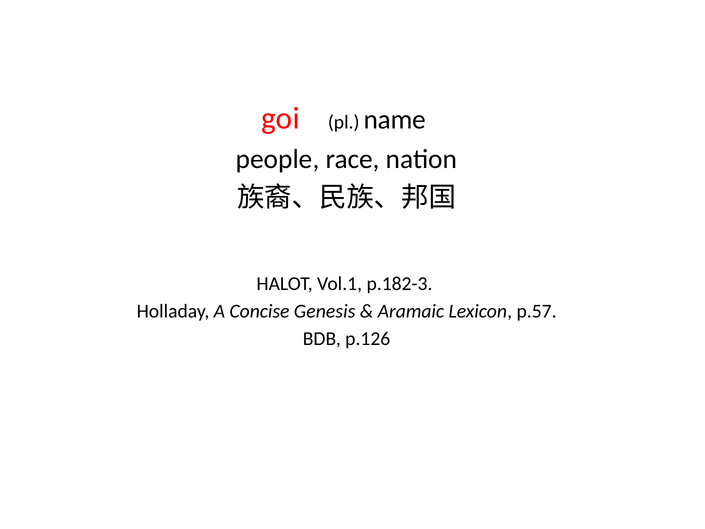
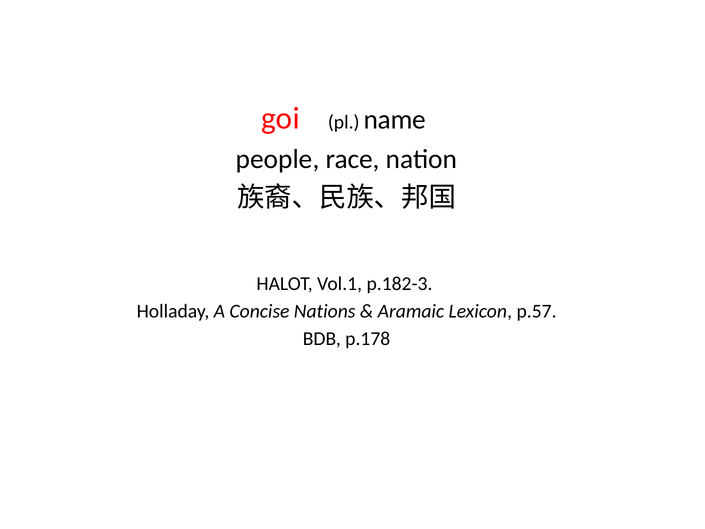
Genesis: Genesis -> Nations
p.126: p.126 -> p.178
